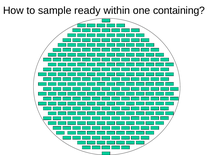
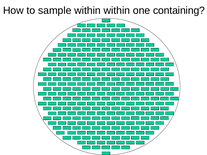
sample ready: ready -> within
